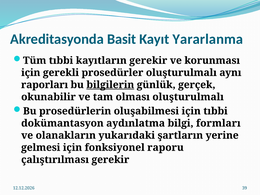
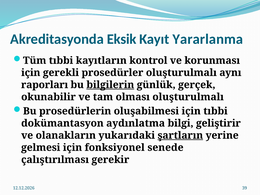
Basit: Basit -> Eksik
kayıtların gerekir: gerekir -> kontrol
formları: formları -> geliştirir
şartların underline: none -> present
raporu: raporu -> senede
